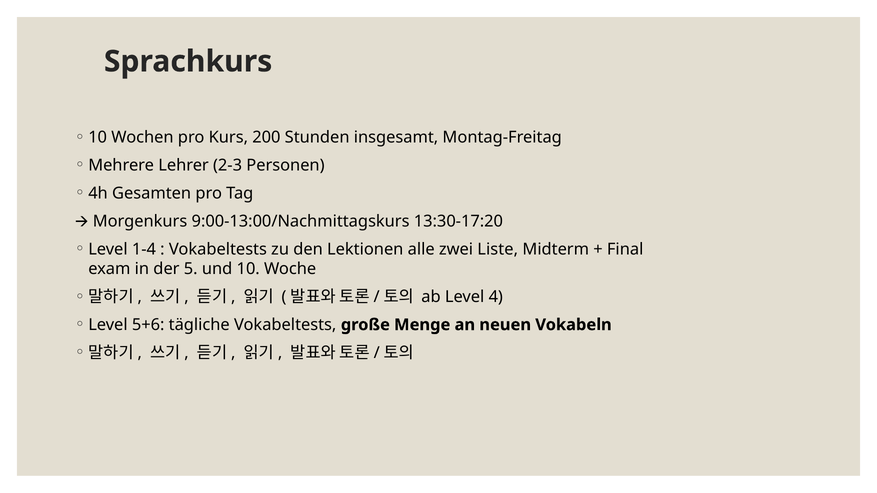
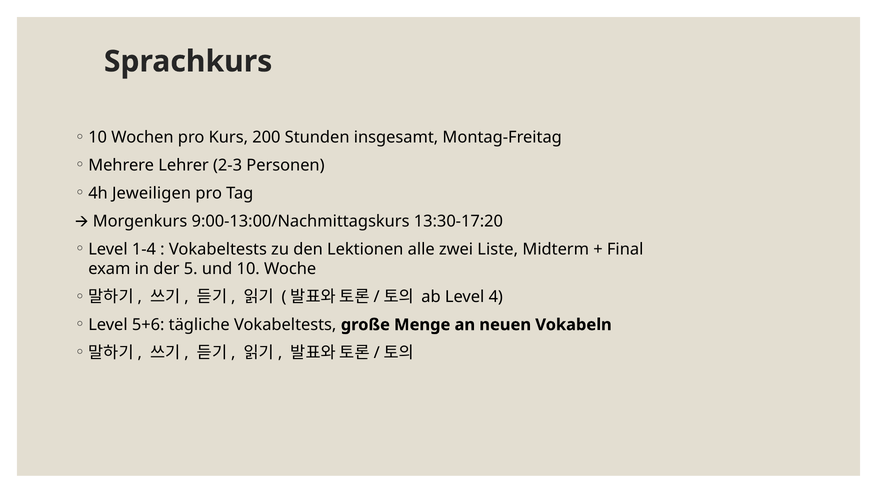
Gesamten: Gesamten -> Jeweiligen
